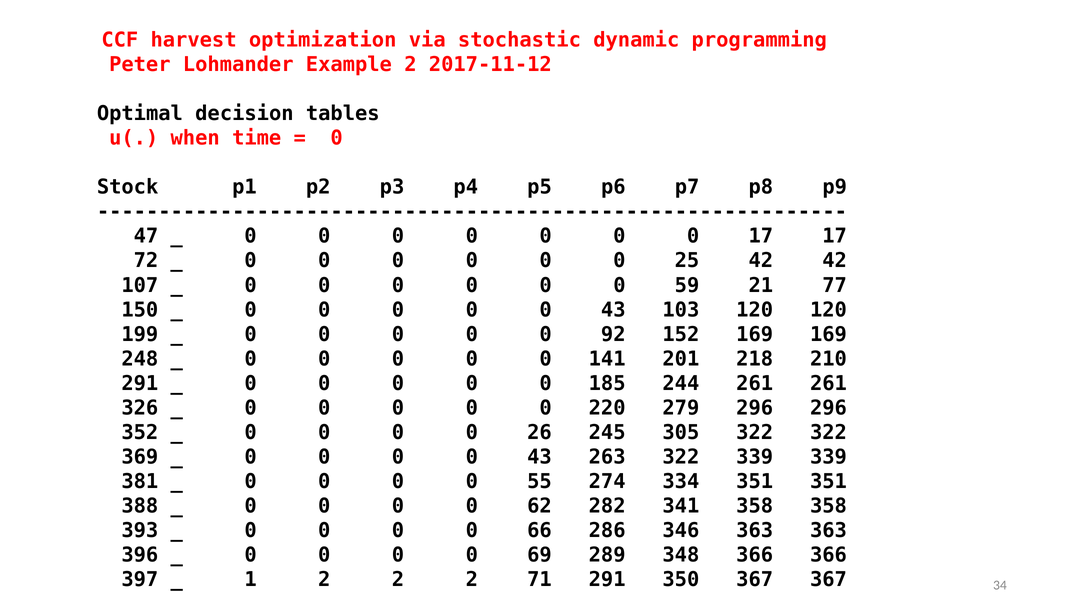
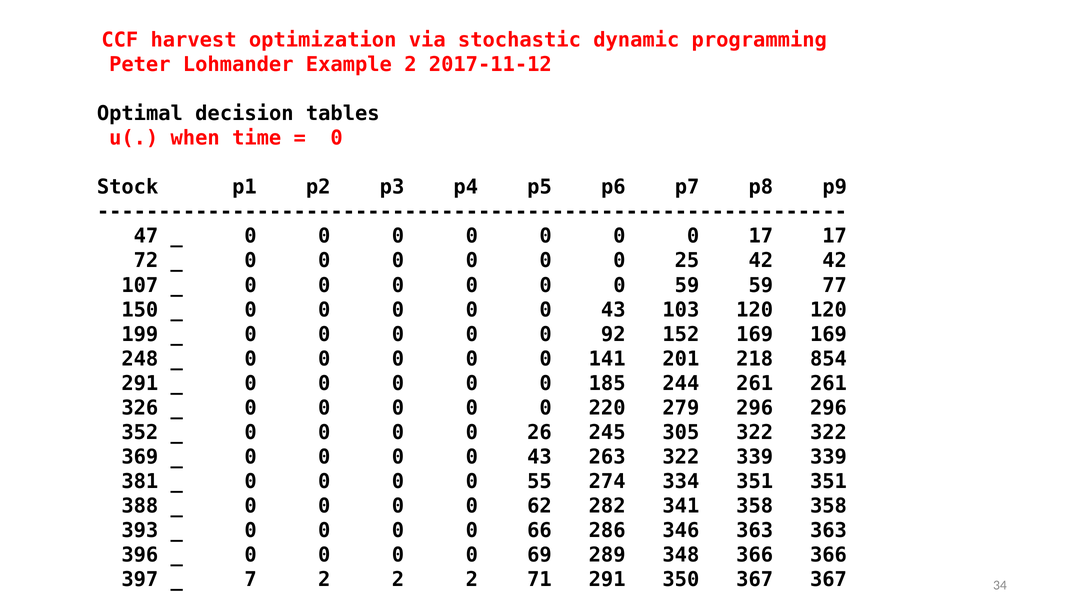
59 21: 21 -> 59
210: 210 -> 854
1: 1 -> 7
